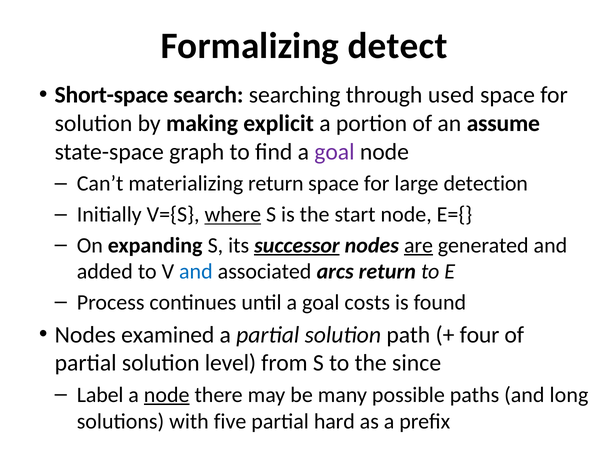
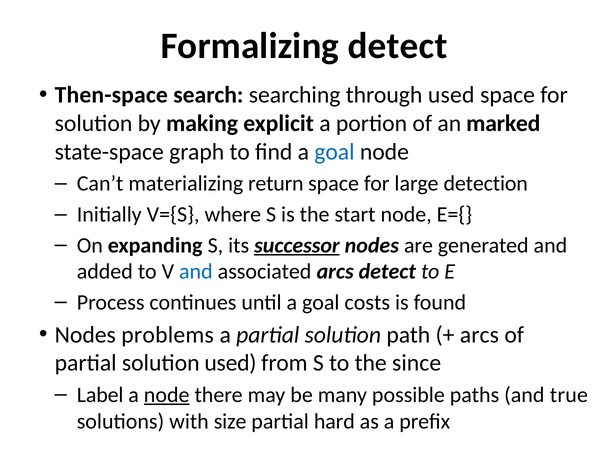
Short-space: Short-space -> Then-space
assume: assume -> marked
goal at (334, 152) colour: purple -> blue
where underline: present -> none
are underline: present -> none
arcs return: return -> detect
examined: examined -> problems
four at (480, 335): four -> arcs
solution level: level -> used
long: long -> true
five: five -> size
